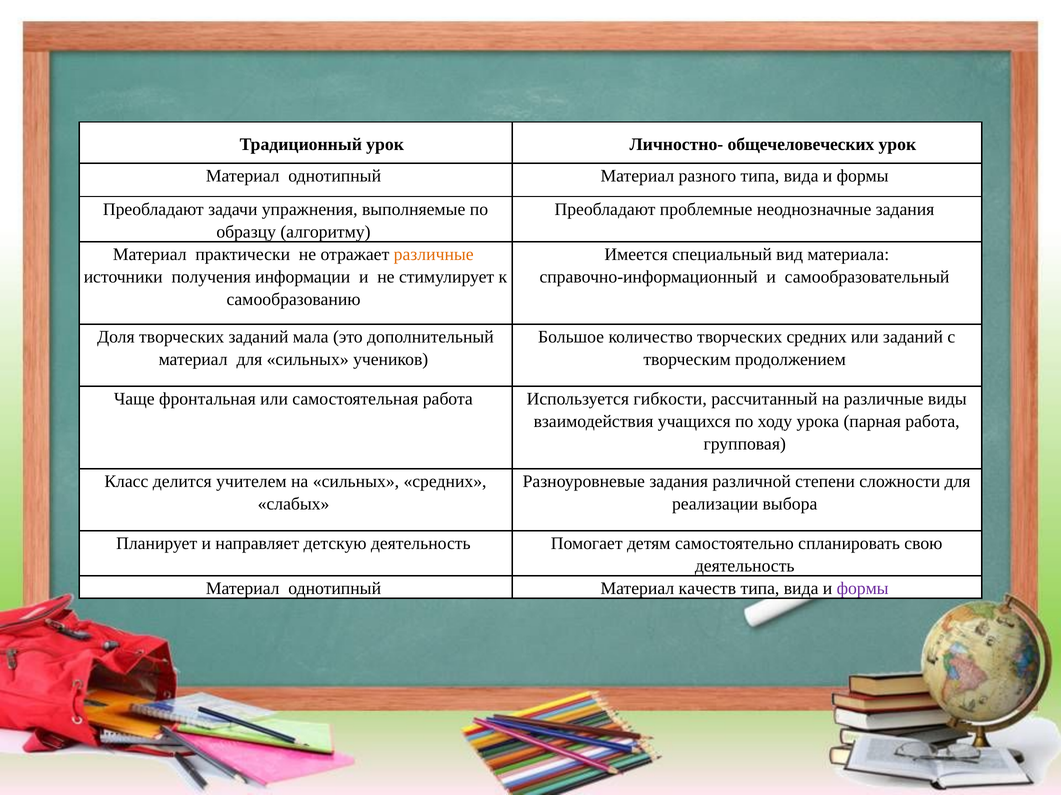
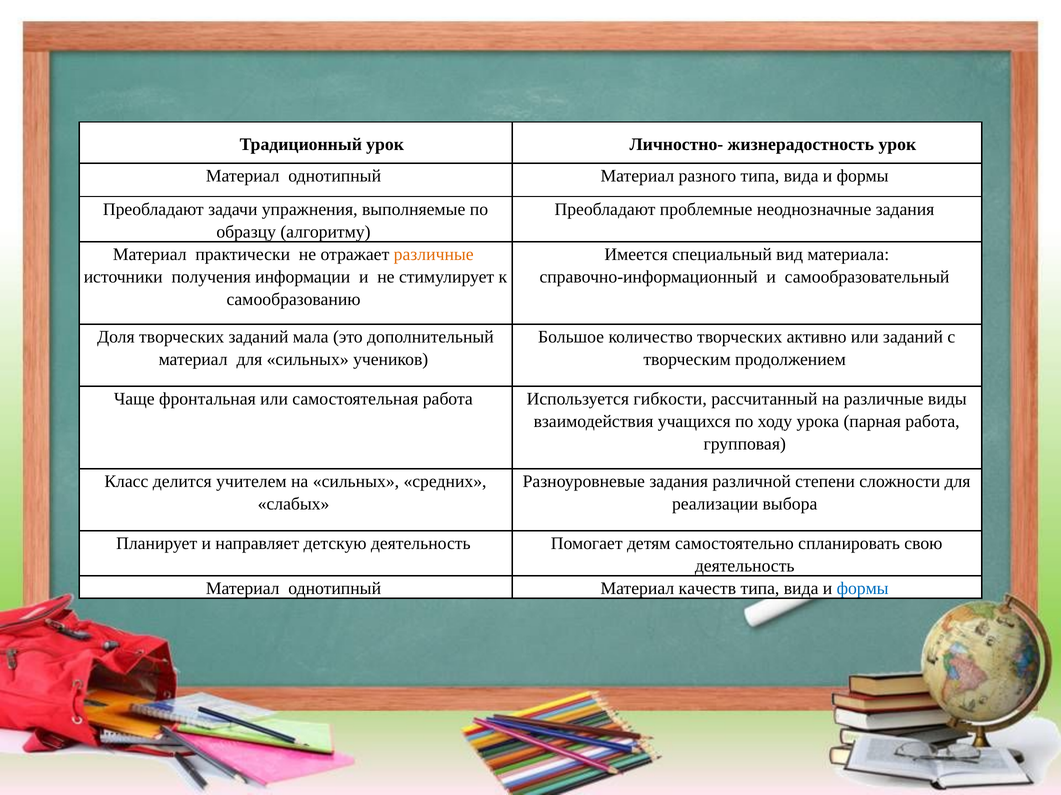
общечеловеческих: общечеловеческих -> жизнерадостность
творческих средних: средних -> активно
формы at (863, 589) colour: purple -> blue
